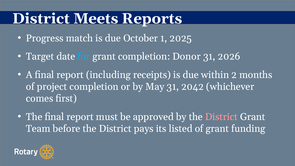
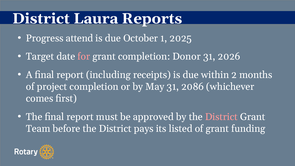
Meets: Meets -> Laura
match: match -> attend
for colour: light blue -> pink
2042: 2042 -> 2086
